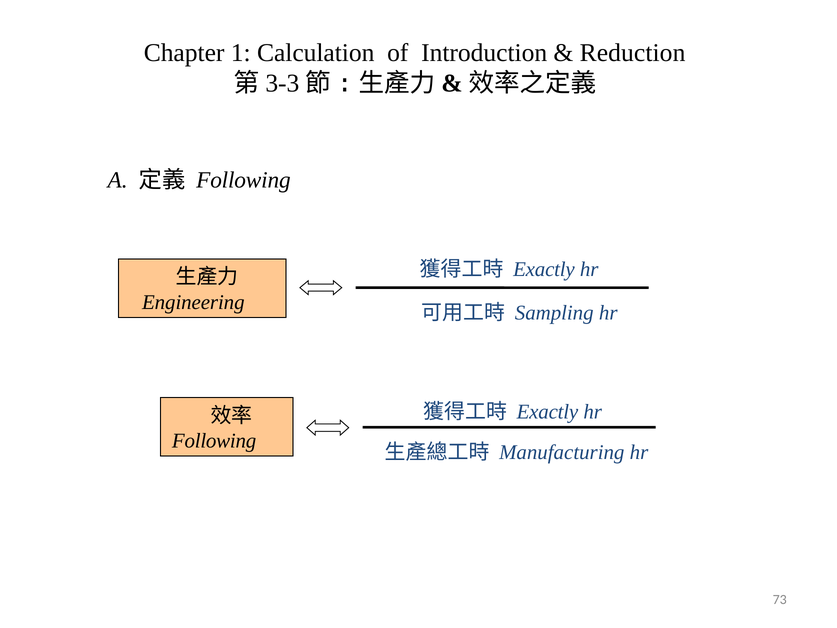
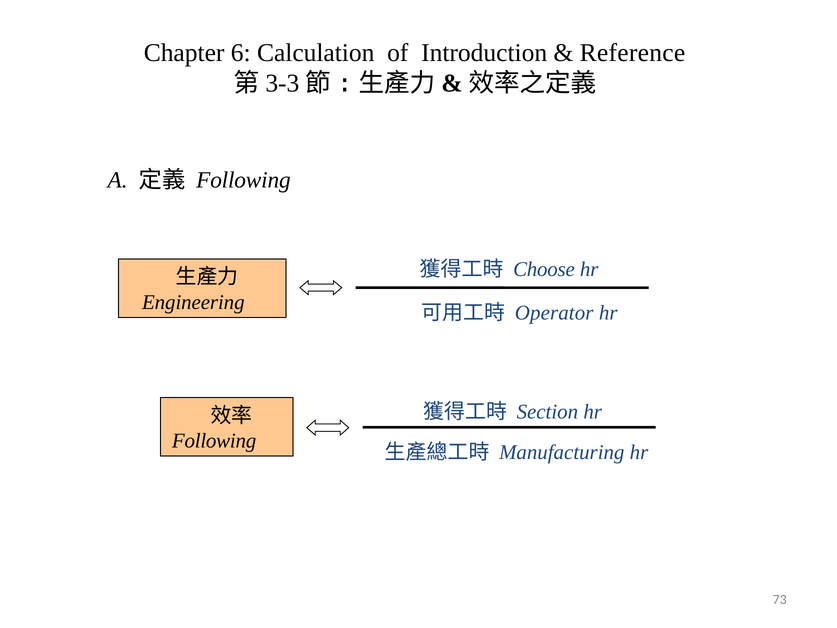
1: 1 -> 6
Reduction: Reduction -> Reference
Exactly at (544, 269): Exactly -> Choose
Sampling: Sampling -> Operator
Exactly at (547, 412): Exactly -> Section
